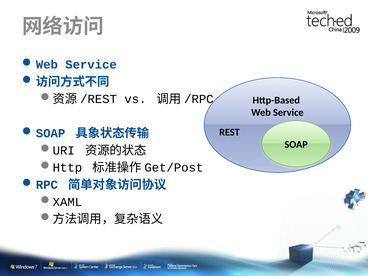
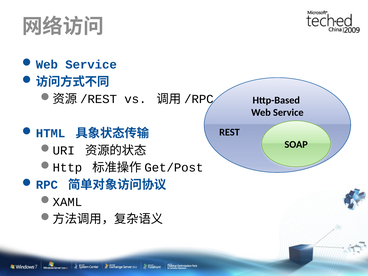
SOAP at (51, 133): SOAP -> HTML
